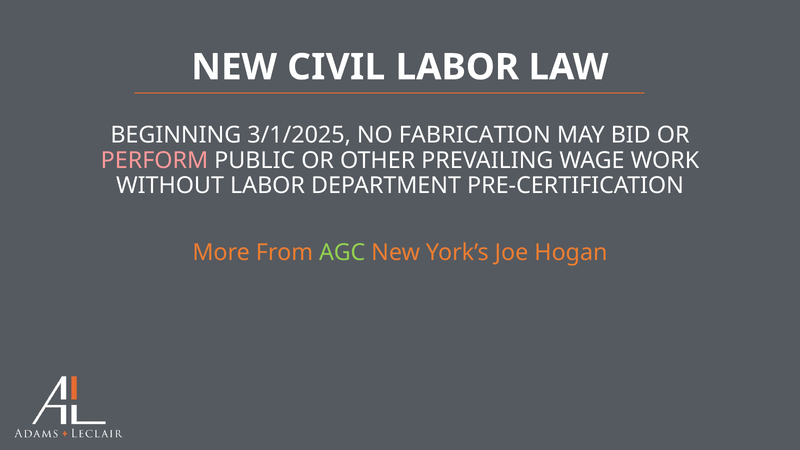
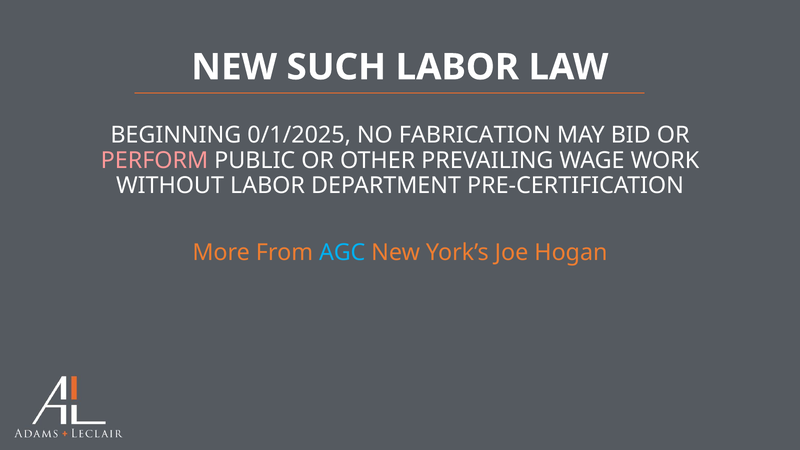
CIVIL: CIVIL -> SUCH
3/1/2025: 3/1/2025 -> 0/1/2025
AGC colour: light green -> light blue
